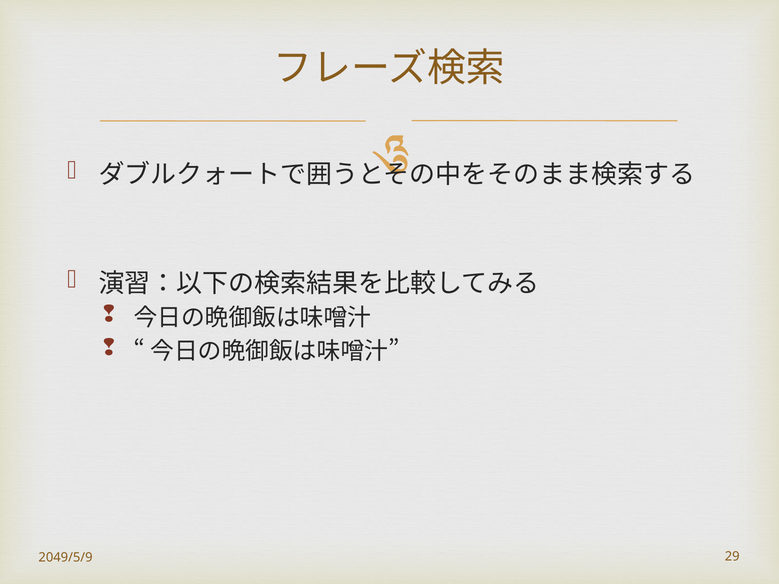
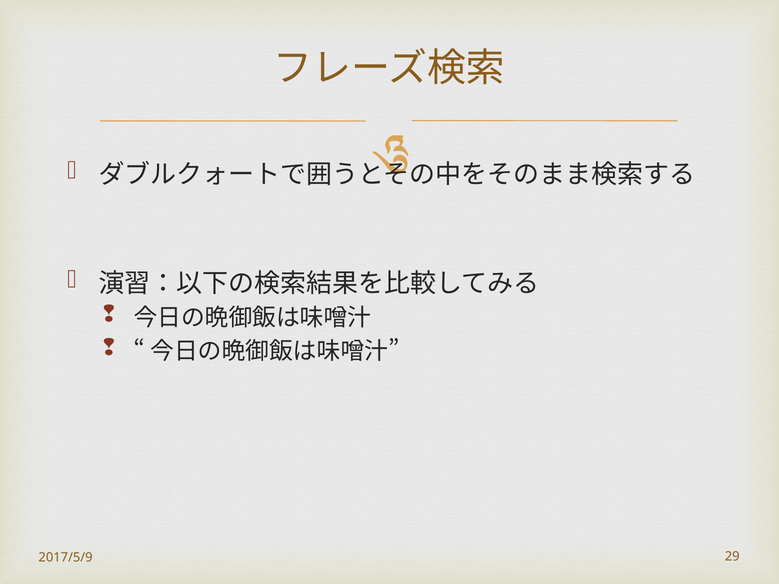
2049/5/9: 2049/5/9 -> 2017/5/9
